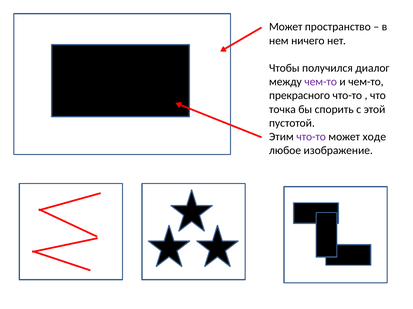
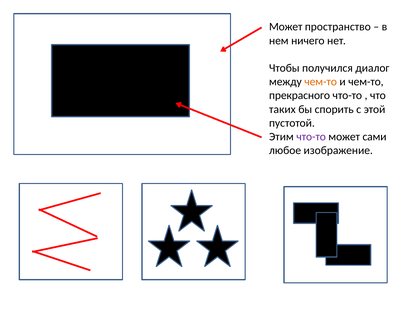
чем-то at (321, 82) colour: purple -> orange
точка: точка -> таких
ходе: ходе -> сами
